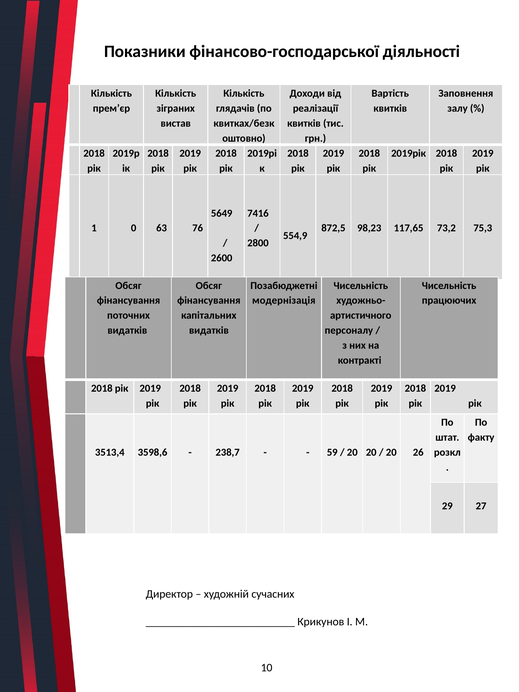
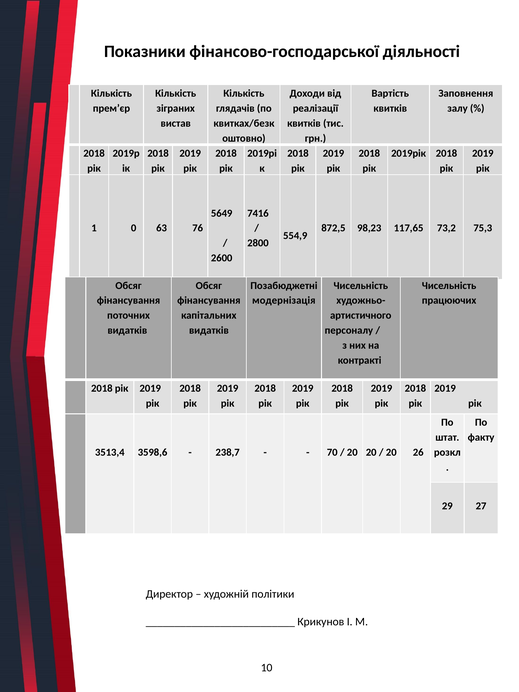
59: 59 -> 70
сучасних: сучасних -> політики
